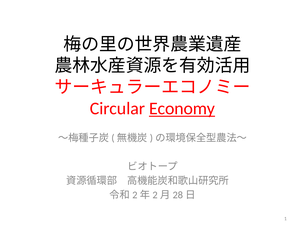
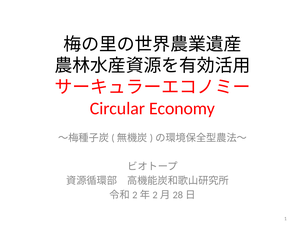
Economy underline: present -> none
